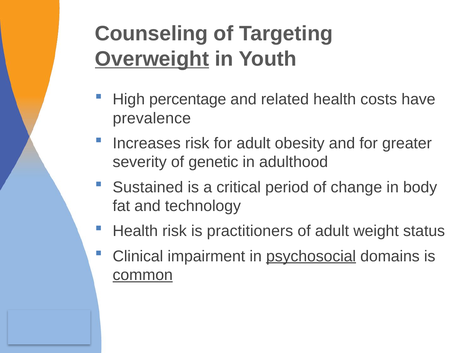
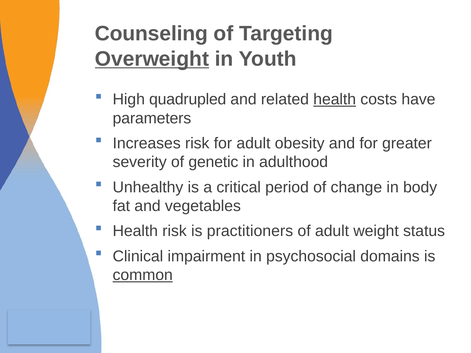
percentage: percentage -> quadrupled
health at (335, 99) underline: none -> present
prevalence: prevalence -> parameters
Sustained: Sustained -> Unhealthy
technology: technology -> vegetables
psychosocial underline: present -> none
